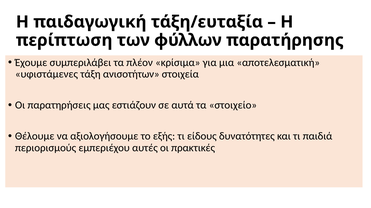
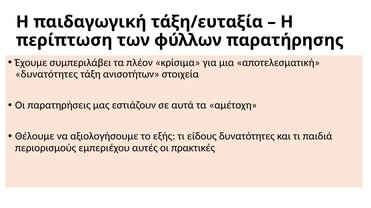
υφιστάμενες at (46, 74): υφιστάμενες -> δυνατότητες
στοιχείο: στοιχείο -> αμέτοχη
